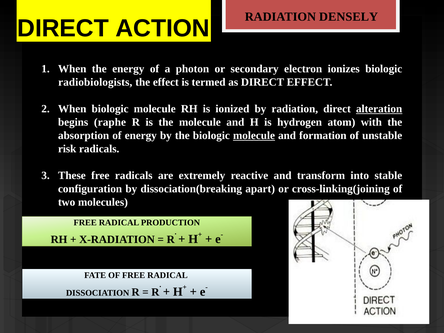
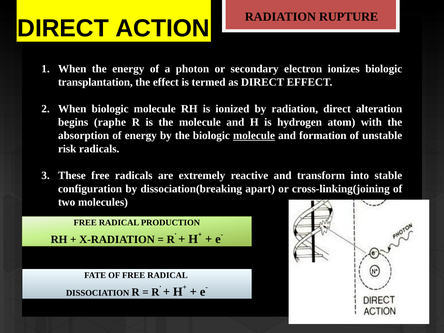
DENSELY: DENSELY -> RUPTURE
radiobiologists: radiobiologists -> transplantation
alteration underline: present -> none
